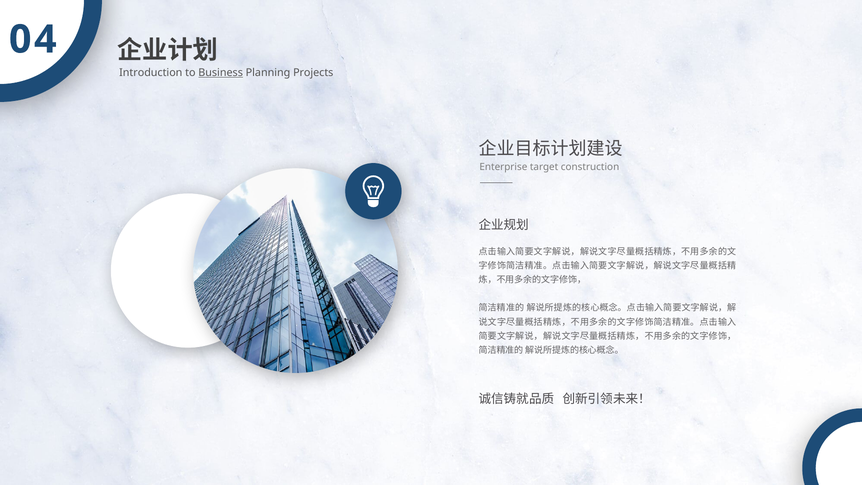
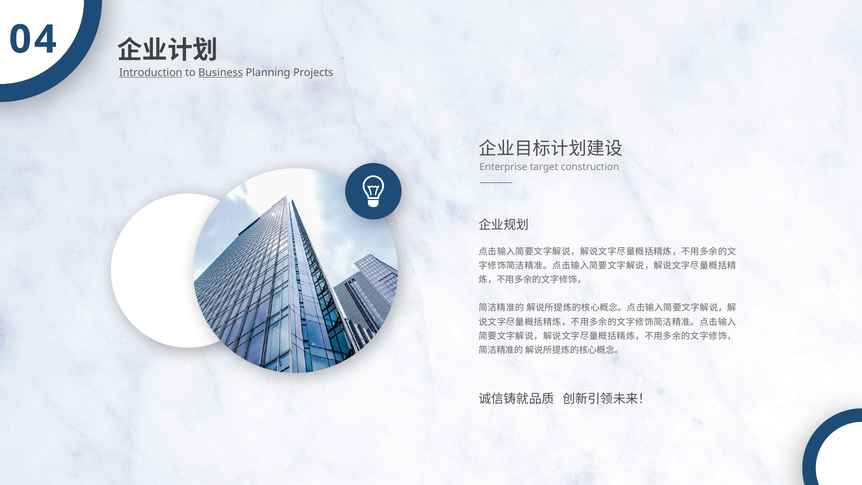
Introduction underline: none -> present
